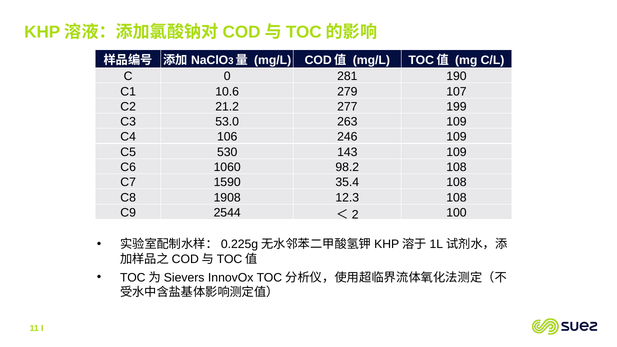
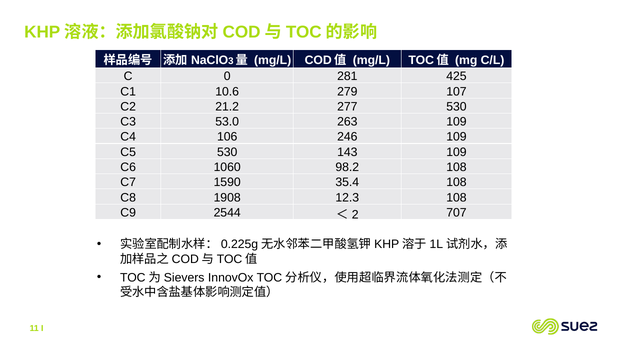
190: 190 -> 425
277 199: 199 -> 530
100: 100 -> 707
